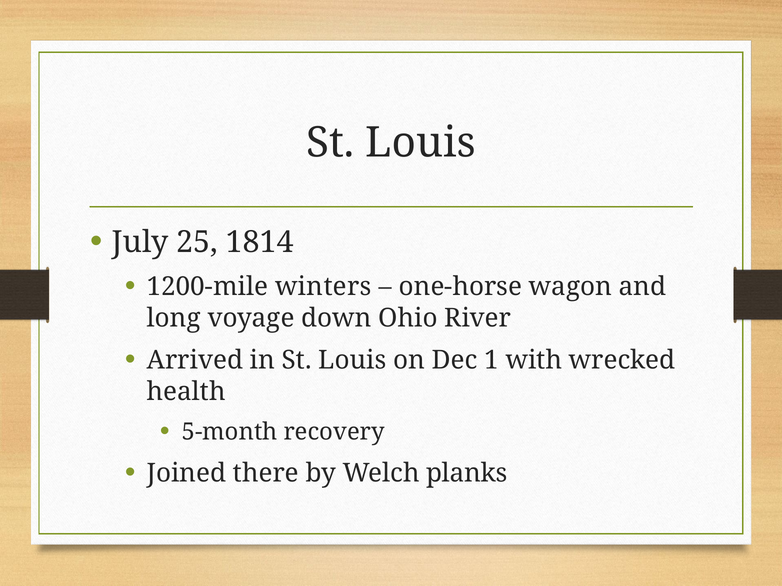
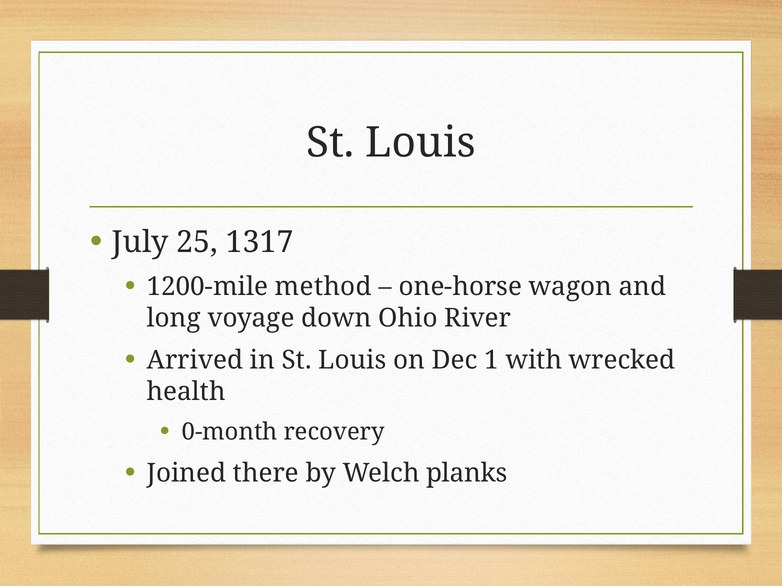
1814: 1814 -> 1317
winters: winters -> method
5-month: 5-month -> 0-month
